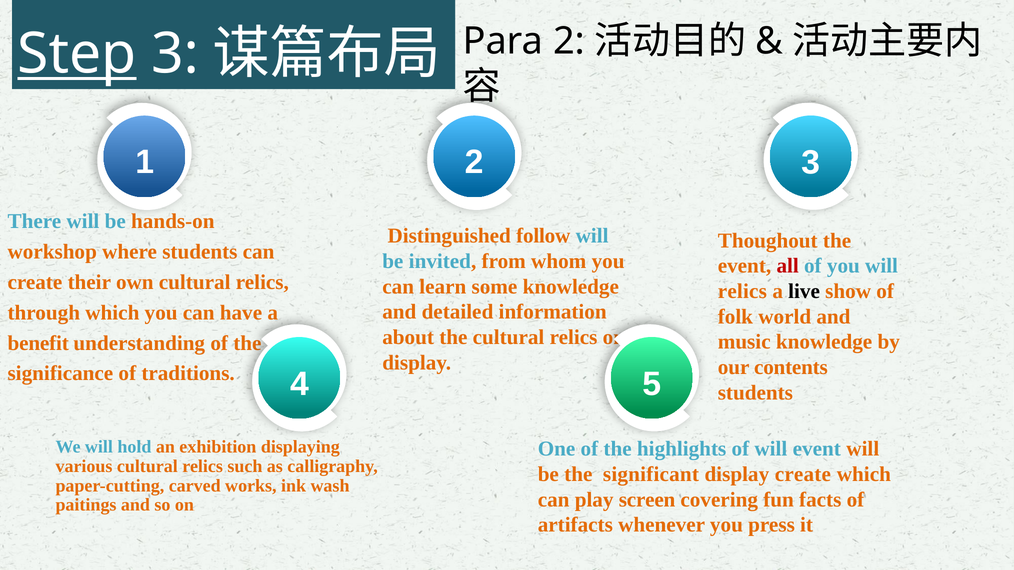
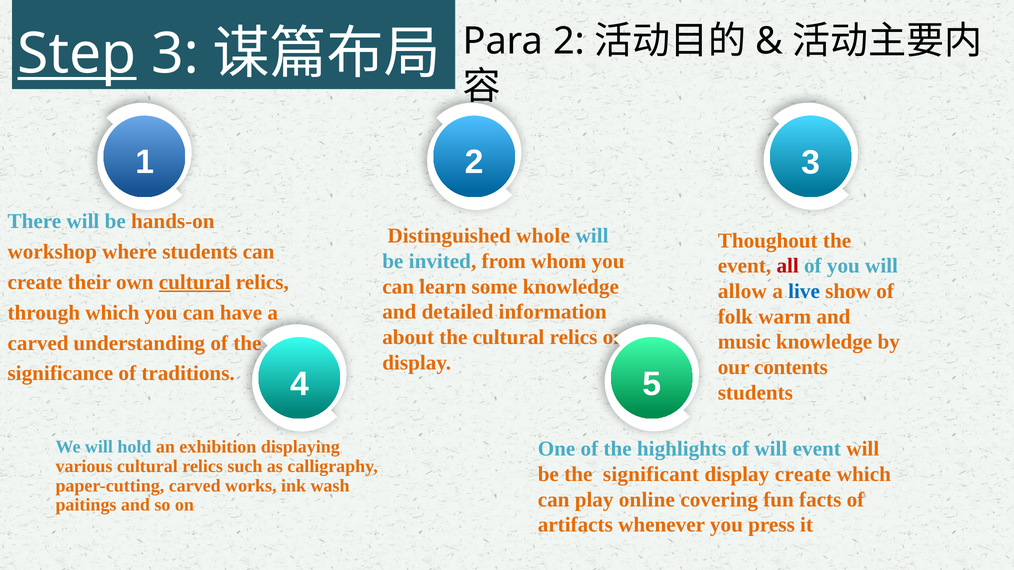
follow: follow -> whole
cultural at (195, 282) underline: none -> present
relics at (742, 291): relics -> allow
live colour: black -> blue
world: world -> warm
benefit at (38, 343): benefit -> carved
screen: screen -> online
